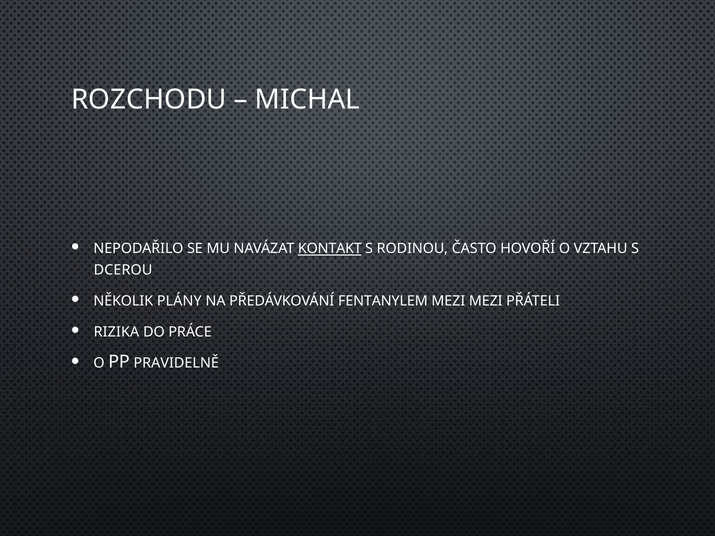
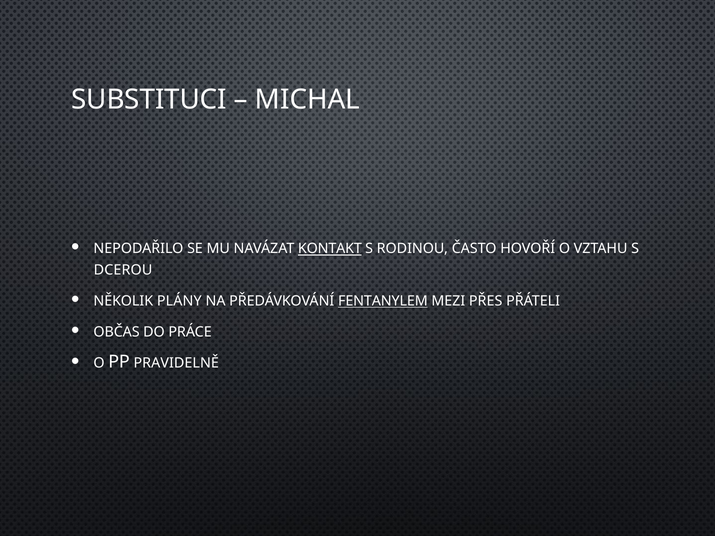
ROZCHODU: ROZCHODU -> SUBSTITUCI
FENTANYLEM underline: none -> present
MEZI MEZI: MEZI -> PŘES
RIZIKA: RIZIKA -> OBČAS
